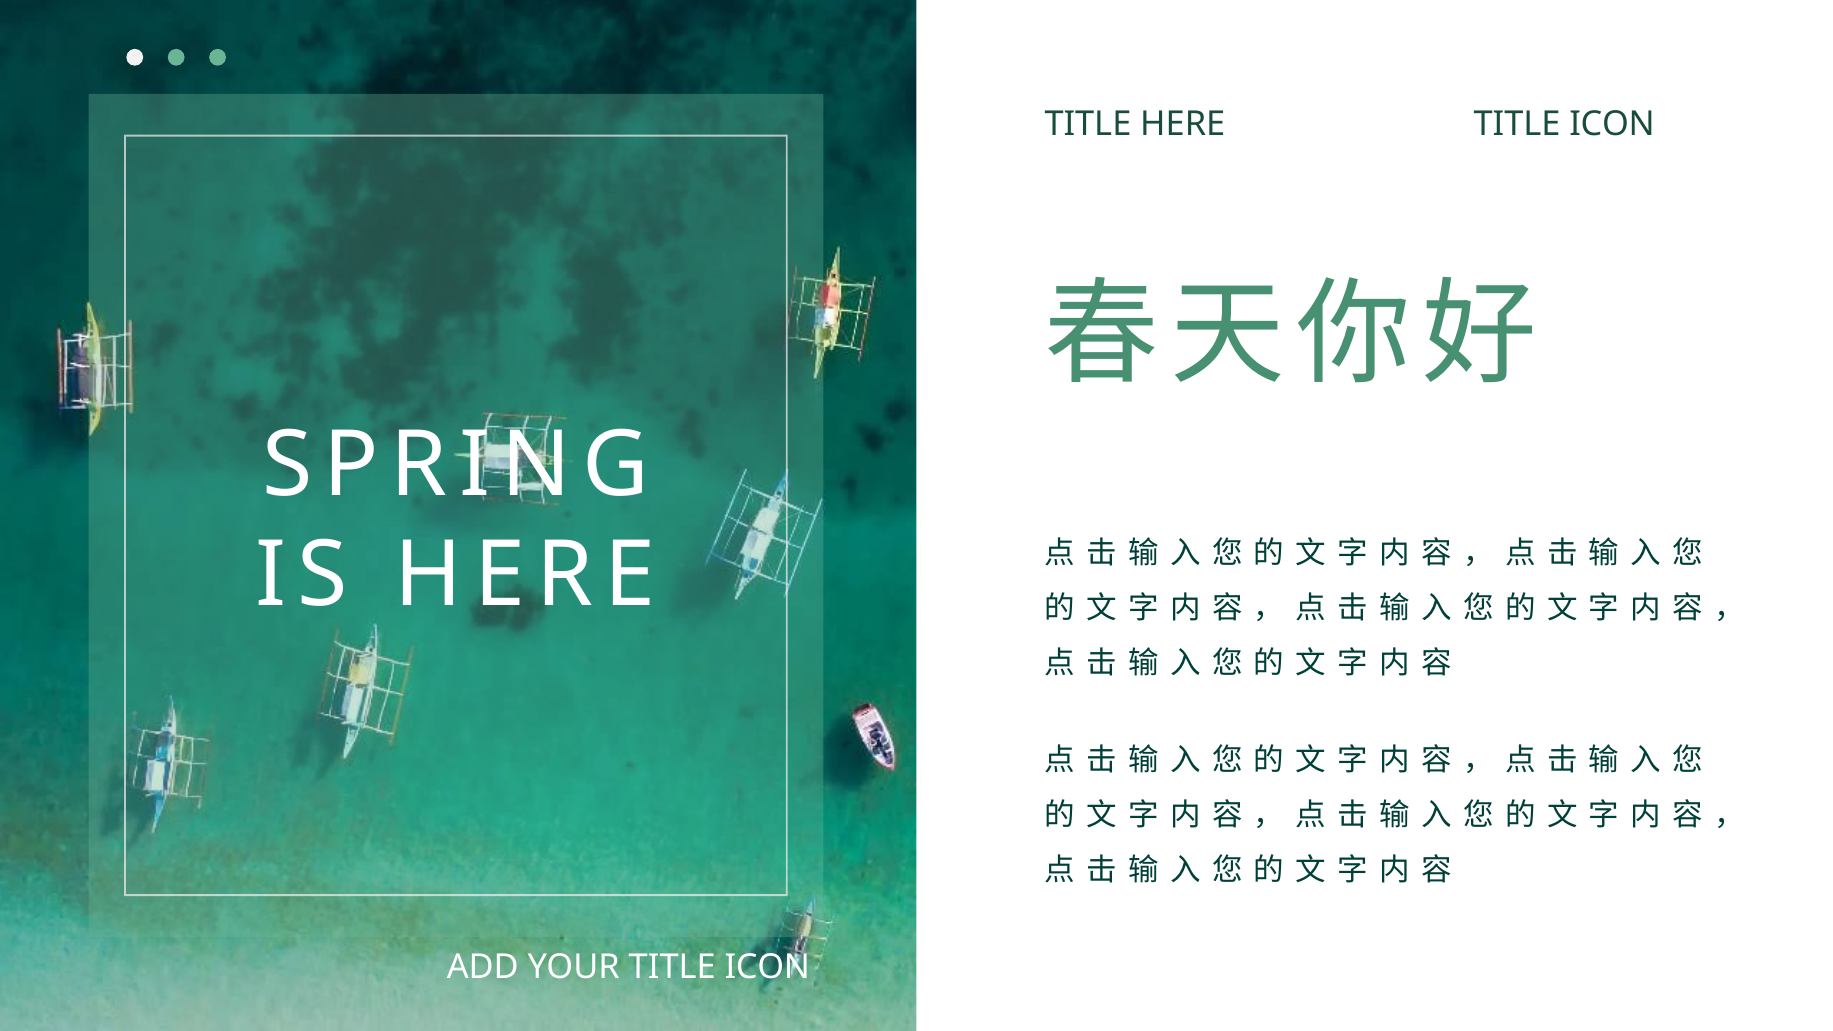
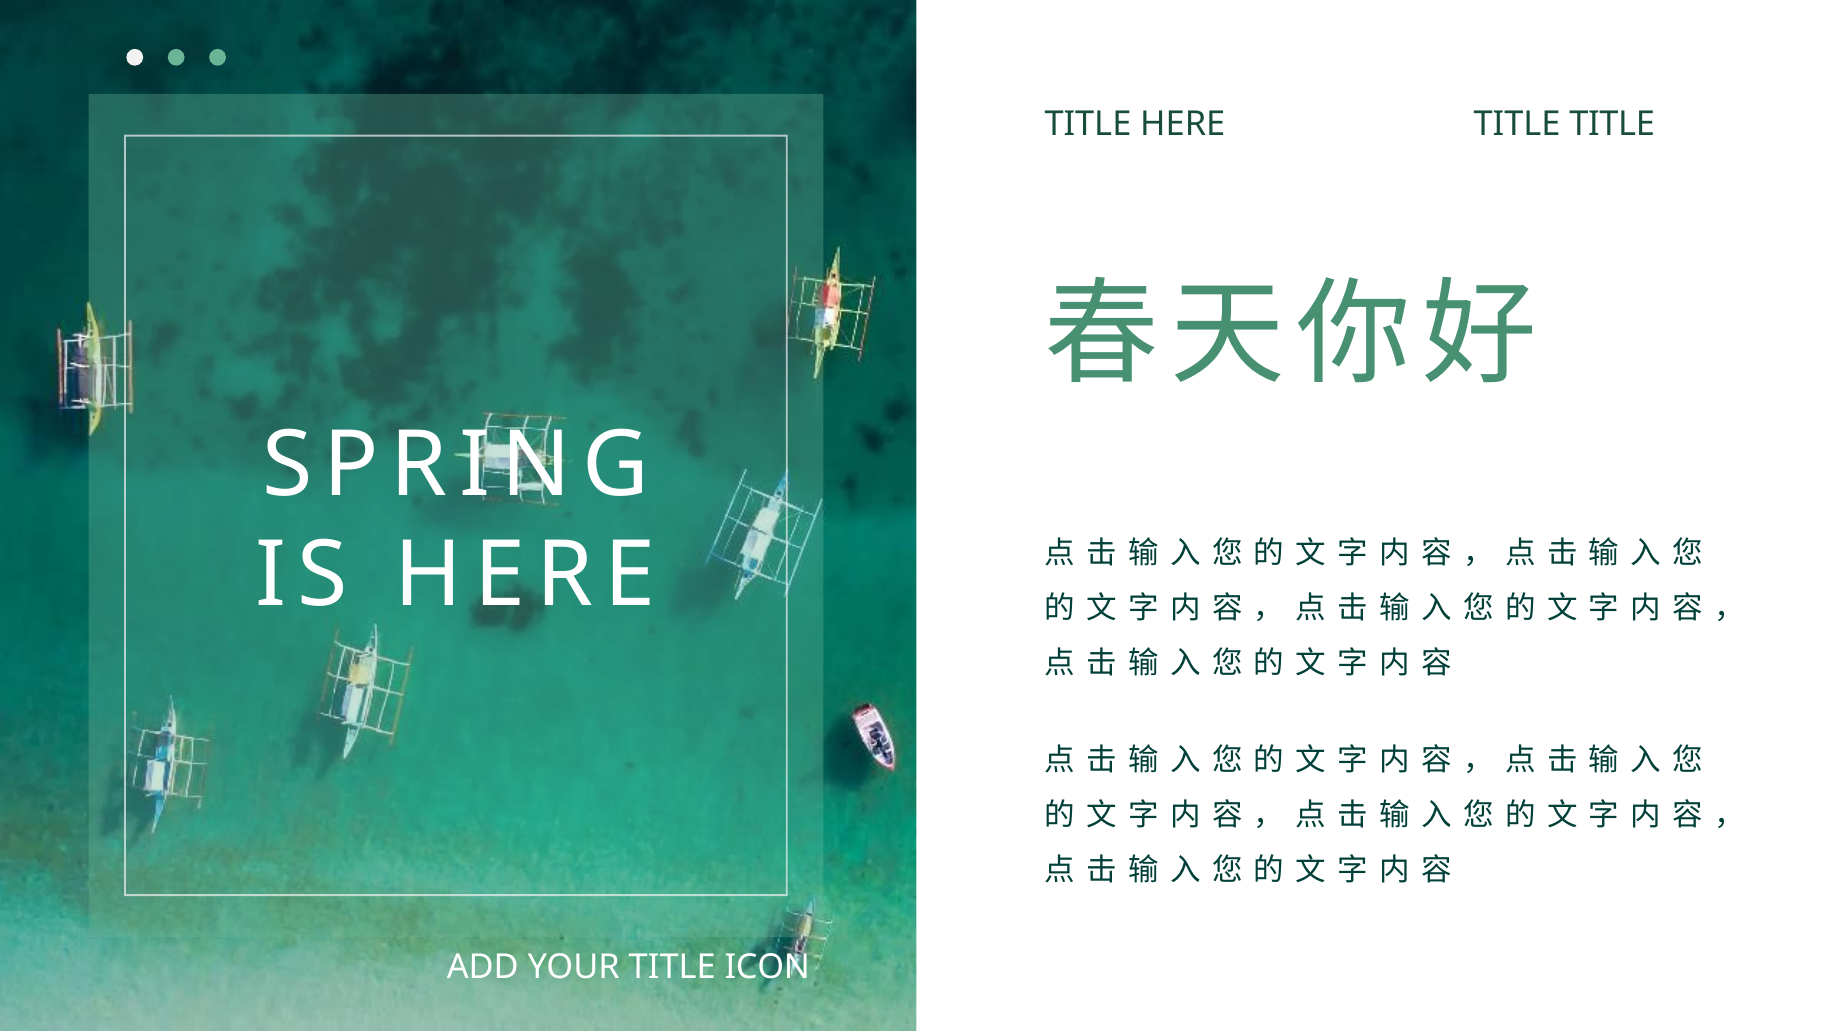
HERE TITLE ICON: ICON -> TITLE
